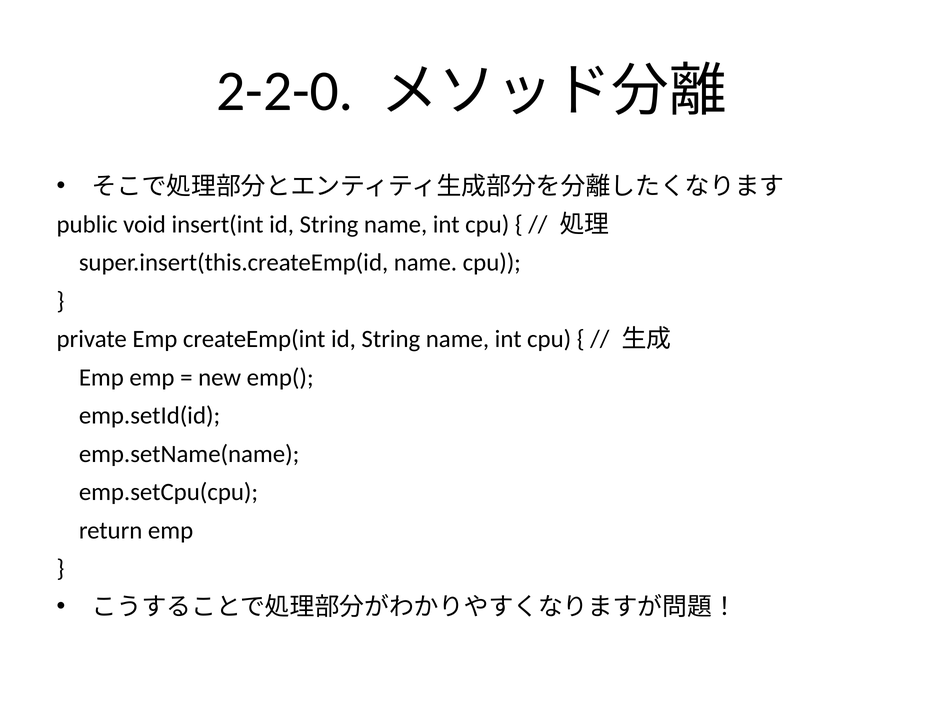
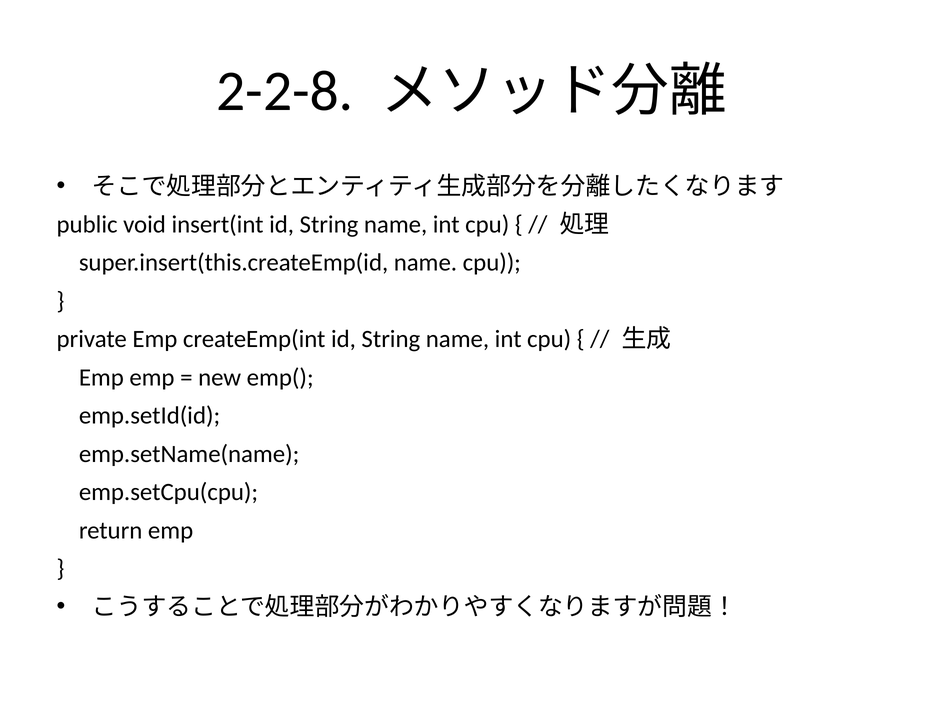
2-2-0: 2-2-0 -> 2-2-8
